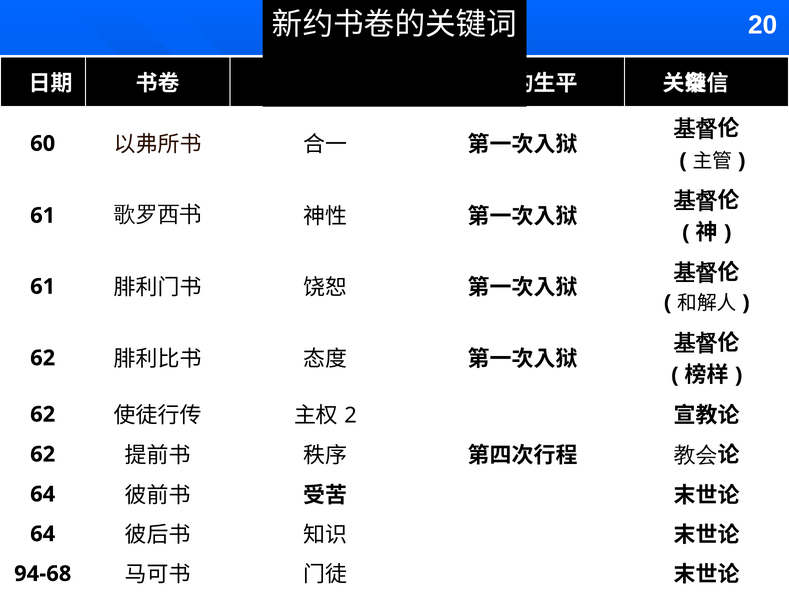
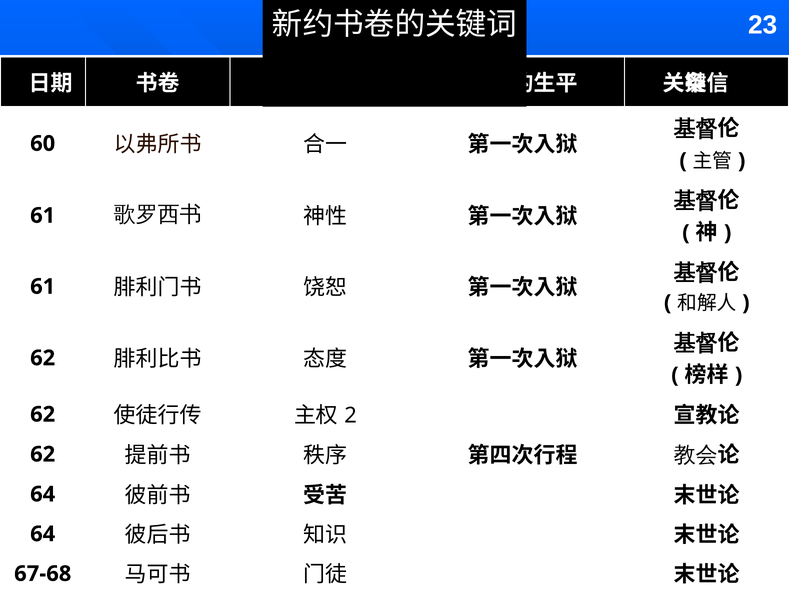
20: 20 -> 23
94-68: 94-68 -> 67-68
